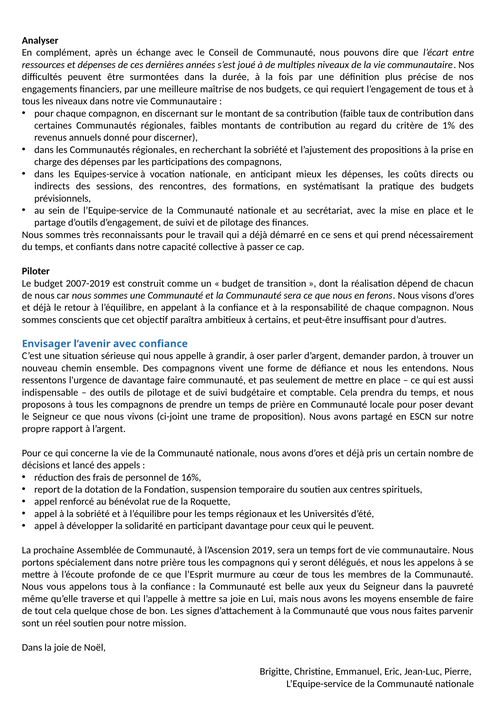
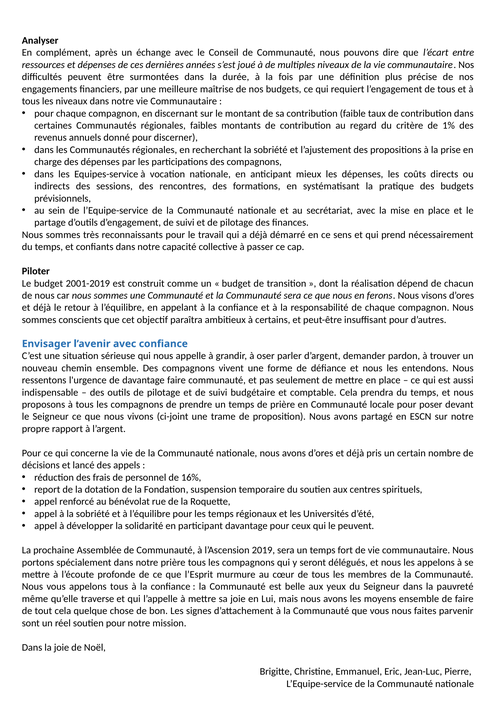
2007-2019: 2007-2019 -> 2001-2019
